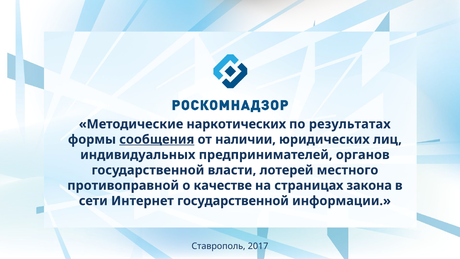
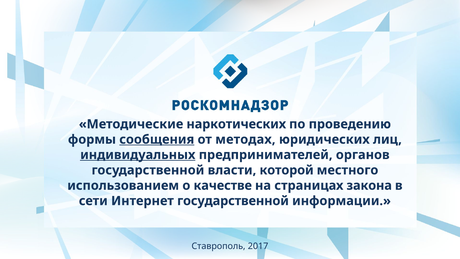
результатах: результатах -> проведению
наличии: наличии -> методах
индивидуальных underline: none -> present
лотерей: лотерей -> которой
противоправной: противоправной -> использованием
